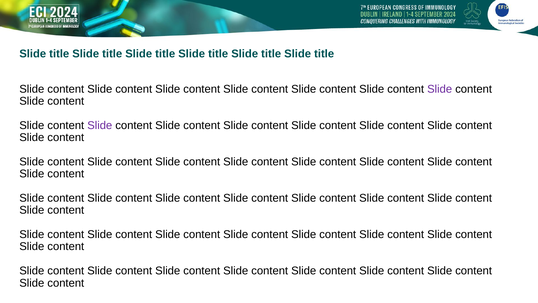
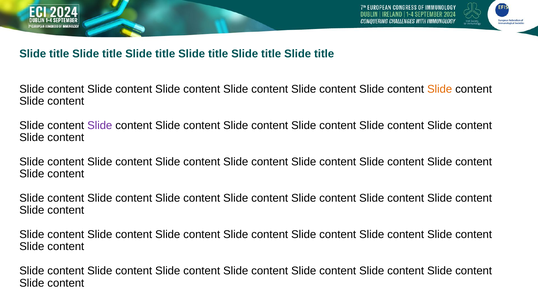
Slide at (440, 89) colour: purple -> orange
